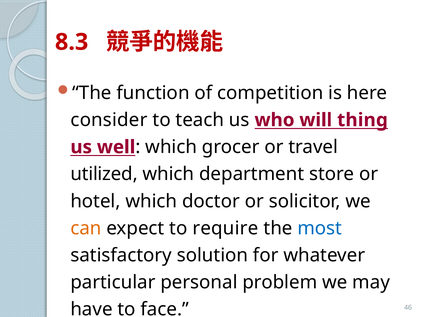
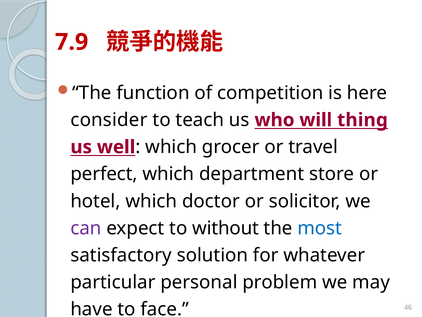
8.3: 8.3 -> 7.9
utilized: utilized -> perfect
can colour: orange -> purple
require: require -> without
